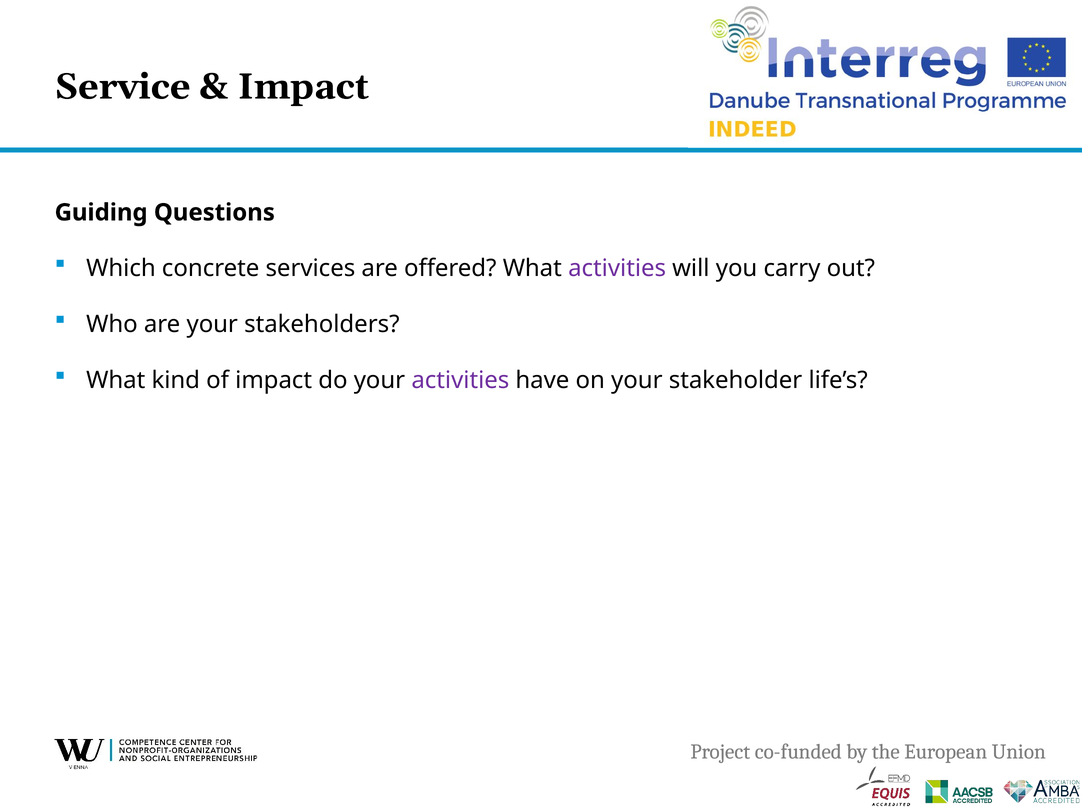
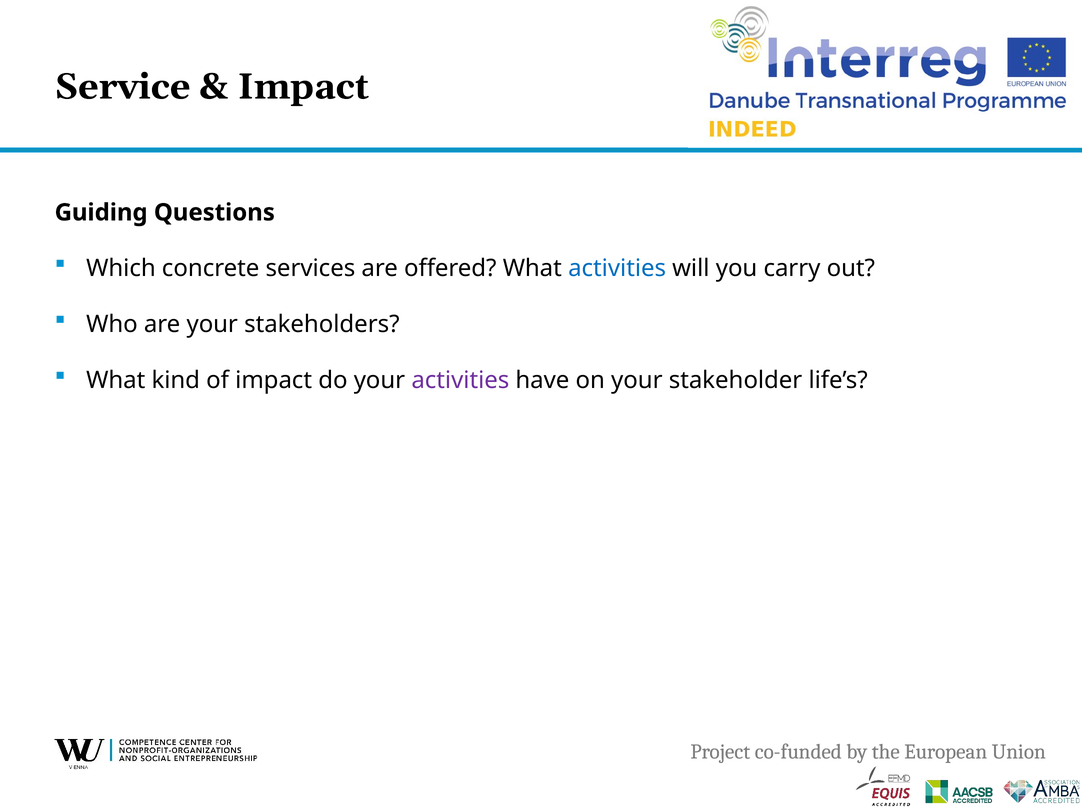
activities at (617, 268) colour: purple -> blue
